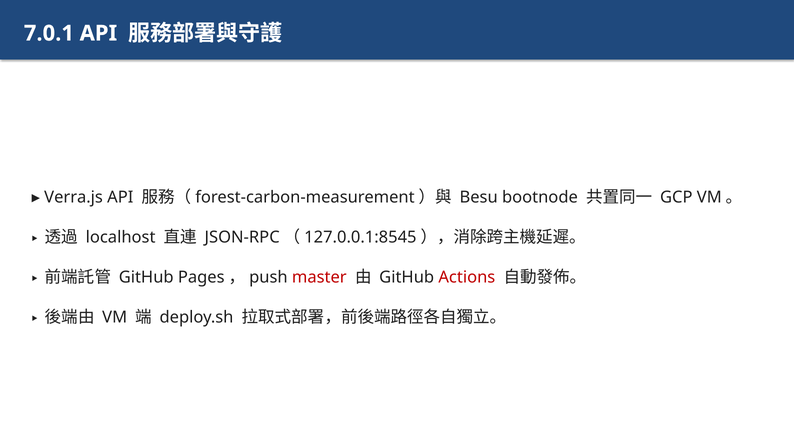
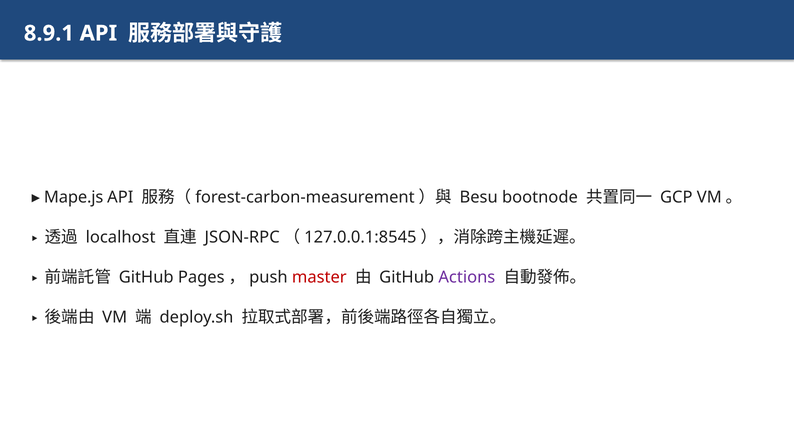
7.0.1: 7.0.1 -> 8.9.1
Verra.js: Verra.js -> Mape.js
Actions colour: red -> purple
